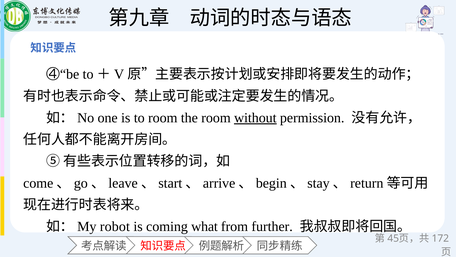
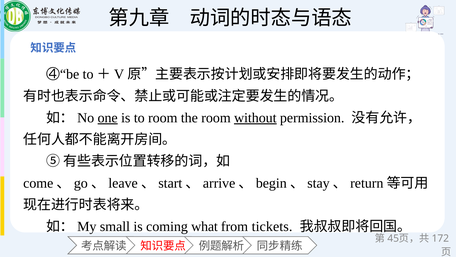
one underline: none -> present
robot: robot -> small
further: further -> tickets
